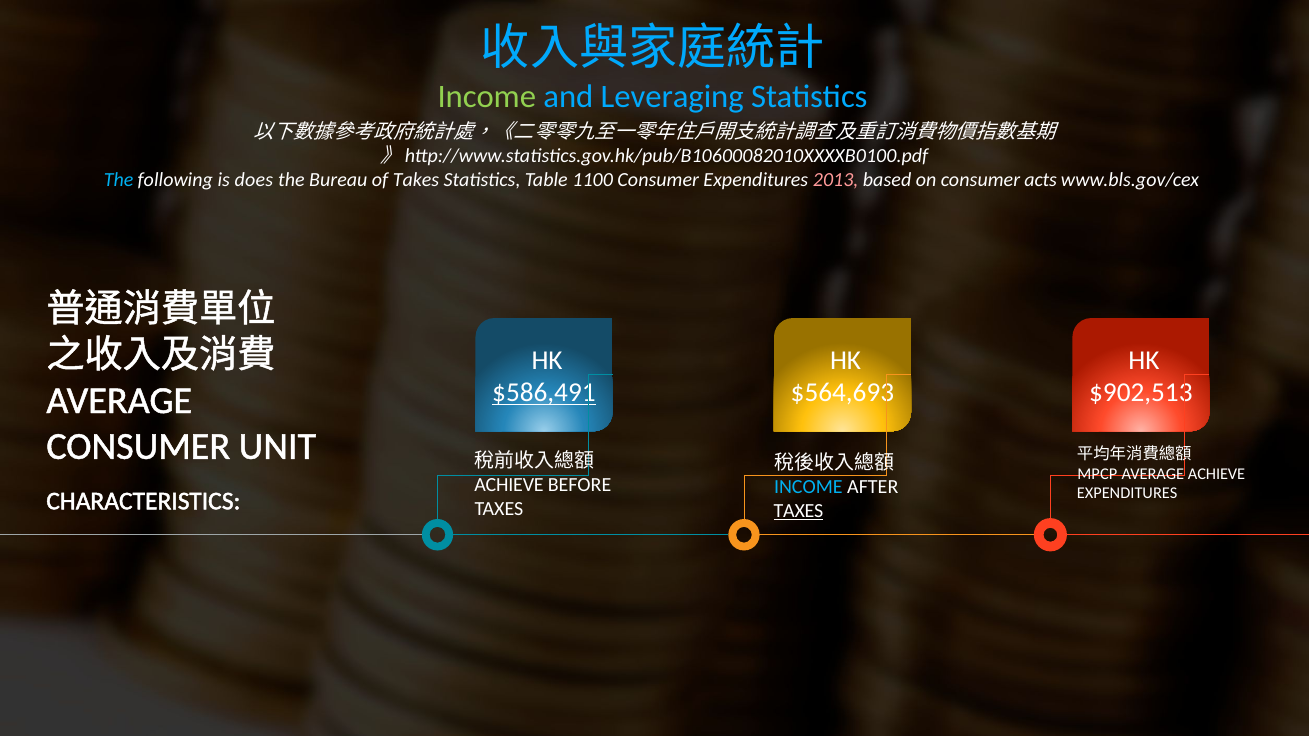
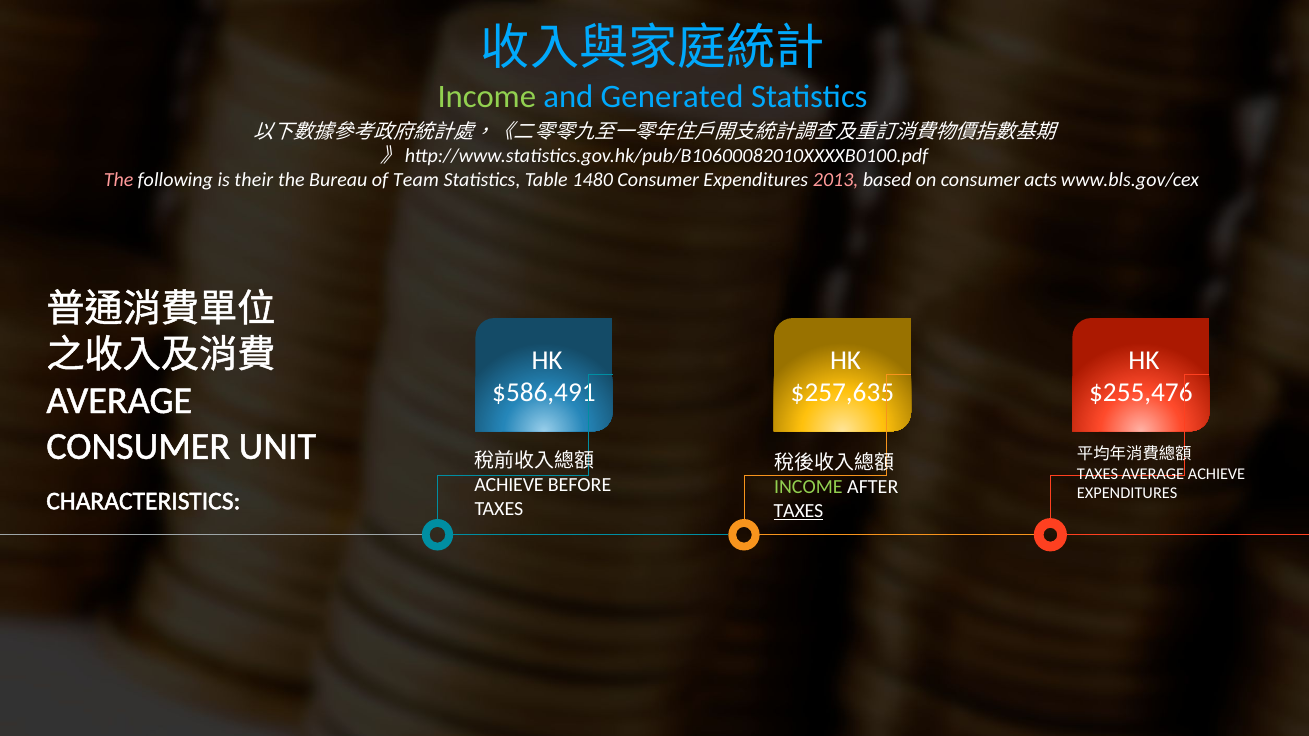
Leveraging: Leveraging -> Generated
The at (119, 180) colour: light blue -> pink
does: does -> their
Takes: Takes -> Team
1100: 1100 -> 1480
$586,491 underline: present -> none
$564,693: $564,693 -> $257,635
$902,513: $902,513 -> $255,476
MPCP at (1097, 474): MPCP -> TAXES
INCOME at (808, 487) colour: light blue -> light green
